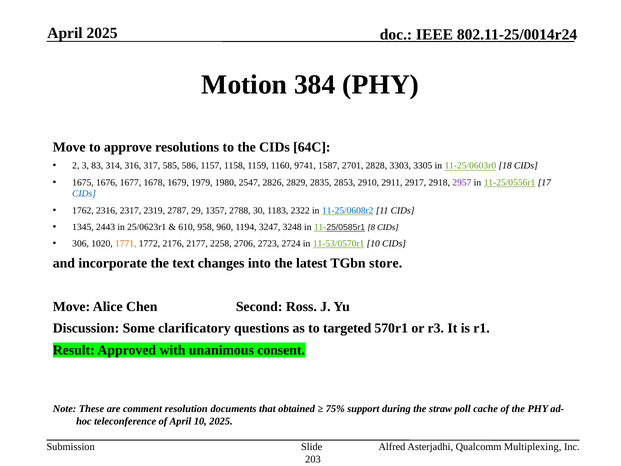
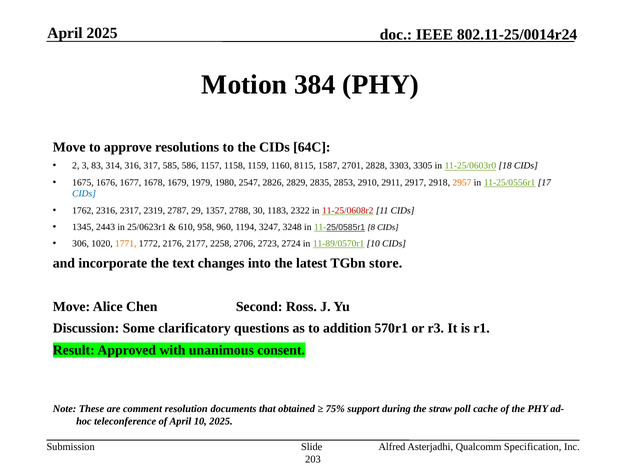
9741: 9741 -> 8115
2957 colour: purple -> orange
11-25/0608r2 colour: blue -> red
11-53/0570r1: 11-53/0570r1 -> 11-89/0570r1
targeted: targeted -> addition
Multiplexing: Multiplexing -> Specification
